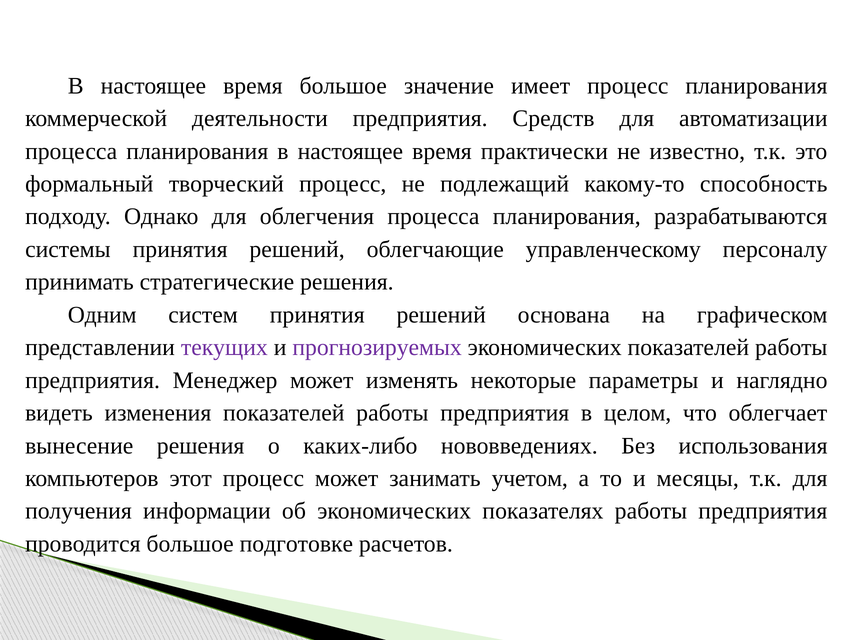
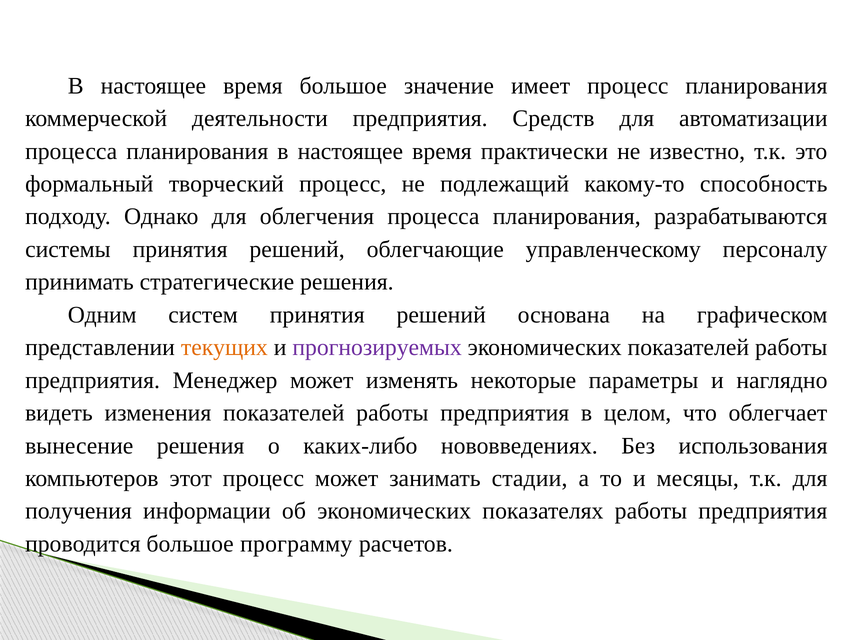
текущих colour: purple -> orange
учетом: учетом -> стадии
подготовке: подготовке -> программу
